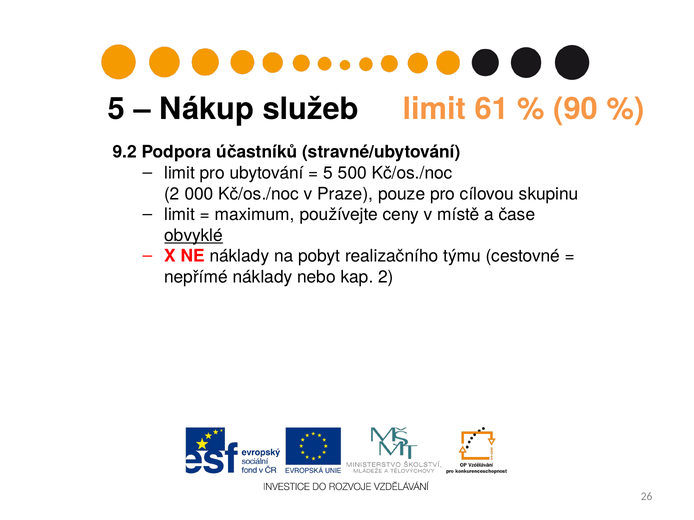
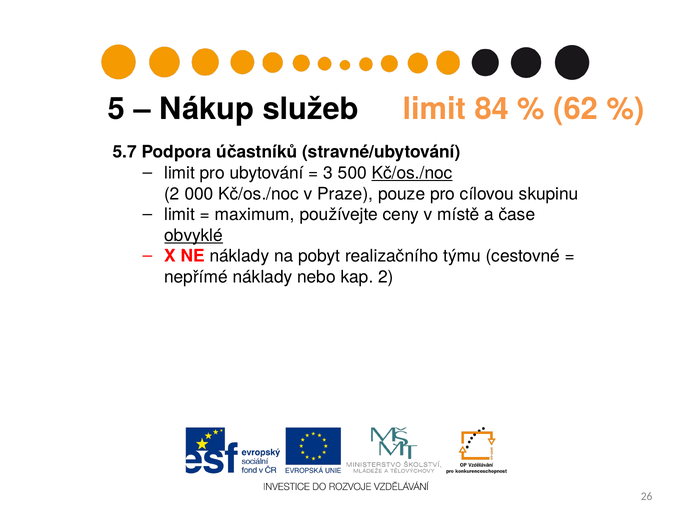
61: 61 -> 84
90: 90 -> 62
9.2: 9.2 -> 5.7
5 at (328, 173): 5 -> 3
Kč/os./noc at (412, 173) underline: none -> present
